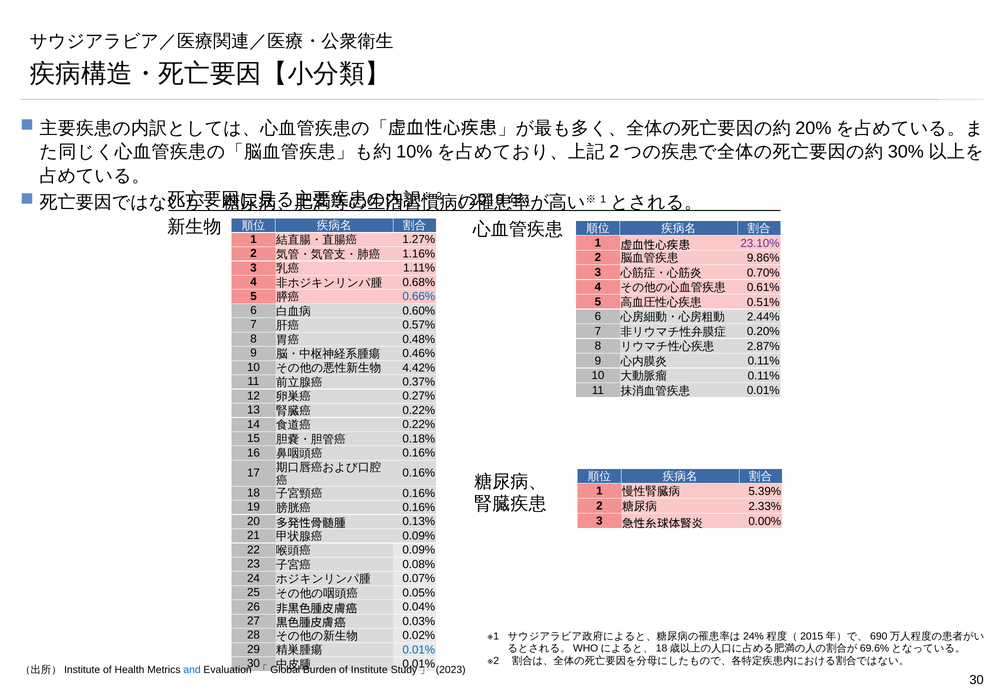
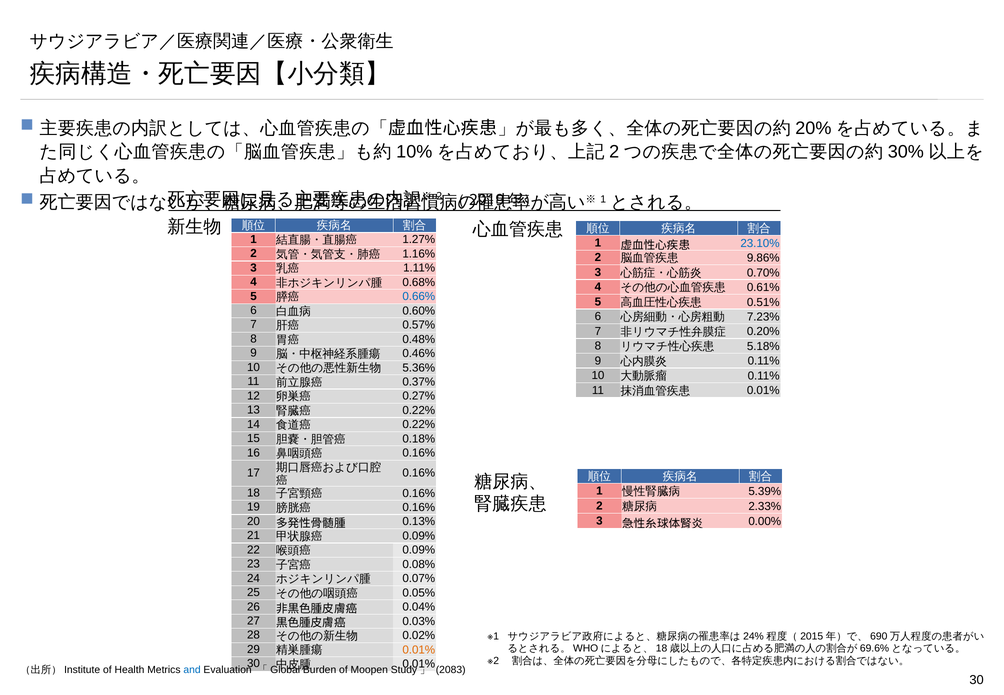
23.10% colour: purple -> blue
2.44%: 2.44% -> 7.23%
2.87%: 2.87% -> 5.18%
4.42%: 4.42% -> 5.36%
0.01% at (419, 650) colour: blue -> orange
Institute: Institute -> Moopen
2023: 2023 -> 2083
